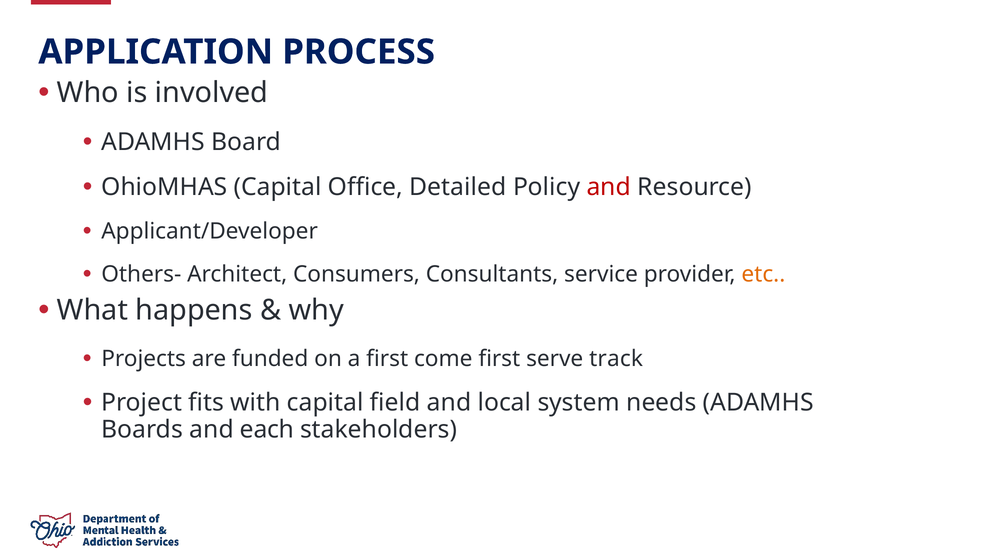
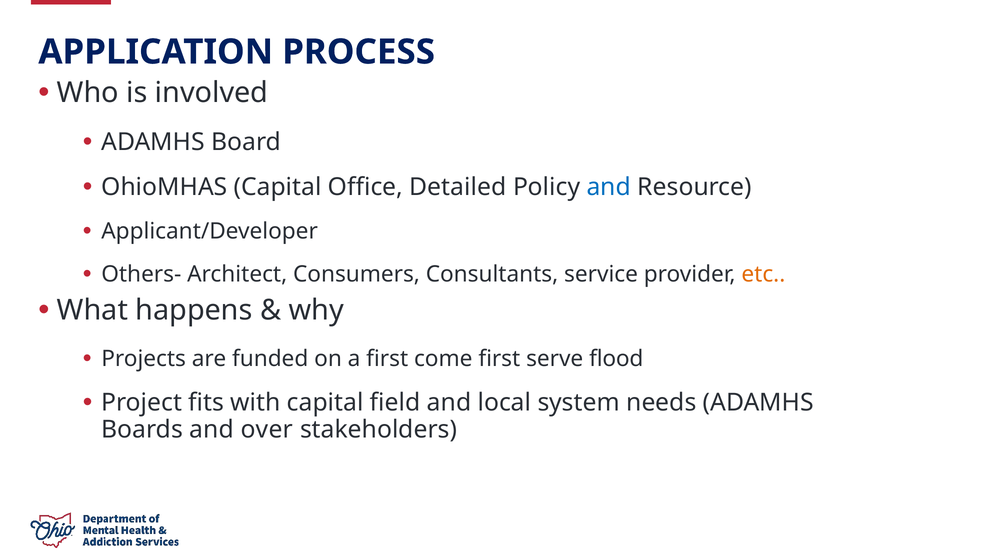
and at (609, 187) colour: red -> blue
track: track -> flood
each: each -> over
